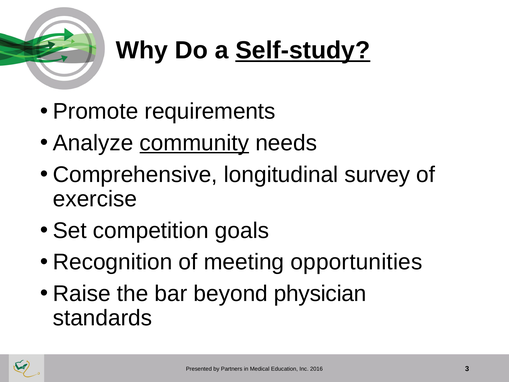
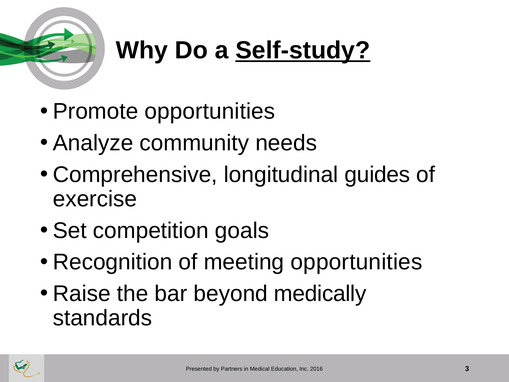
Promote requirements: requirements -> opportunities
community underline: present -> none
survey: survey -> guides
physician: physician -> medically
